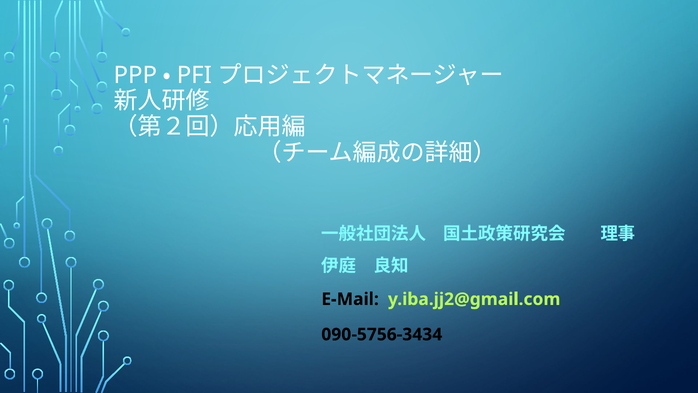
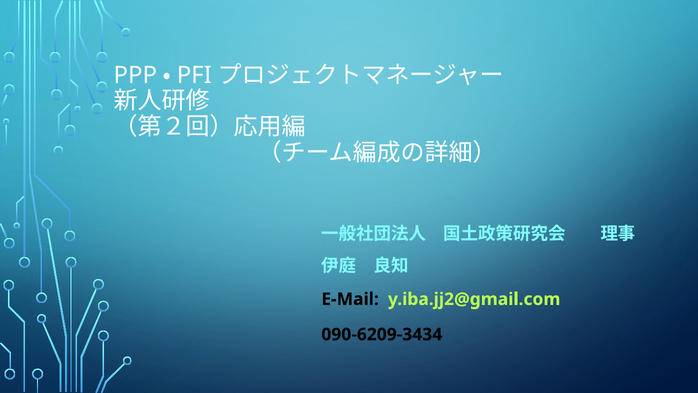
090-5756-3434: 090-5756-3434 -> 090-6209-3434
